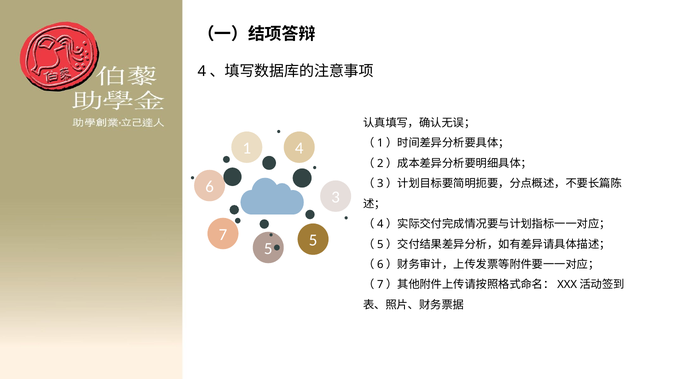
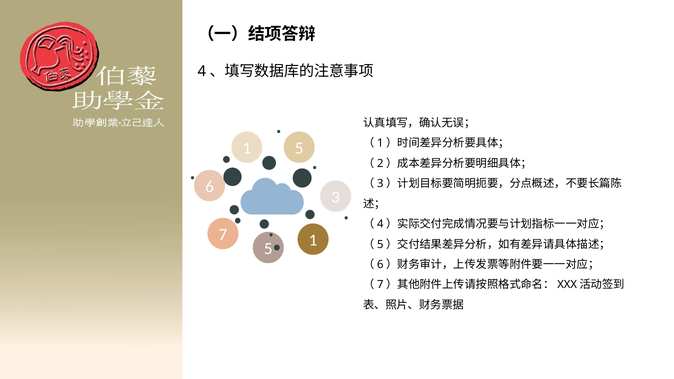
1 4: 4 -> 5
5 5: 5 -> 1
